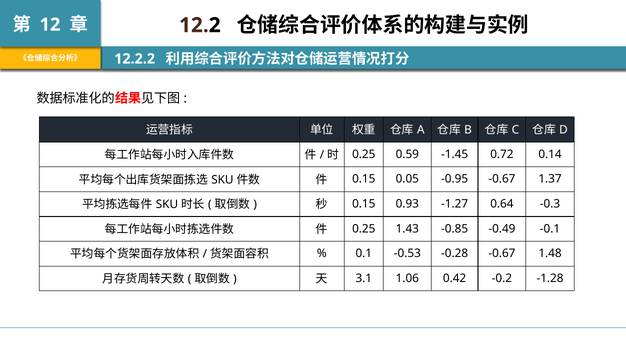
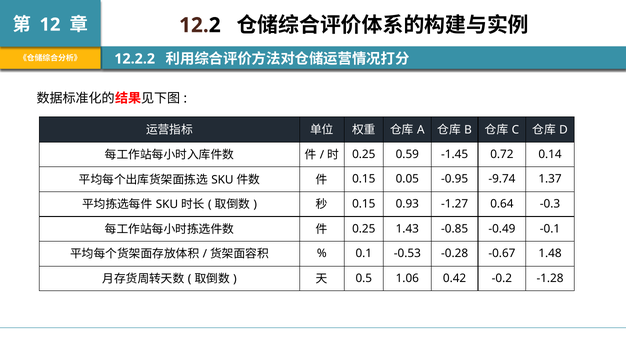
-0.95 -0.67: -0.67 -> -9.74
3.1: 3.1 -> 0.5
